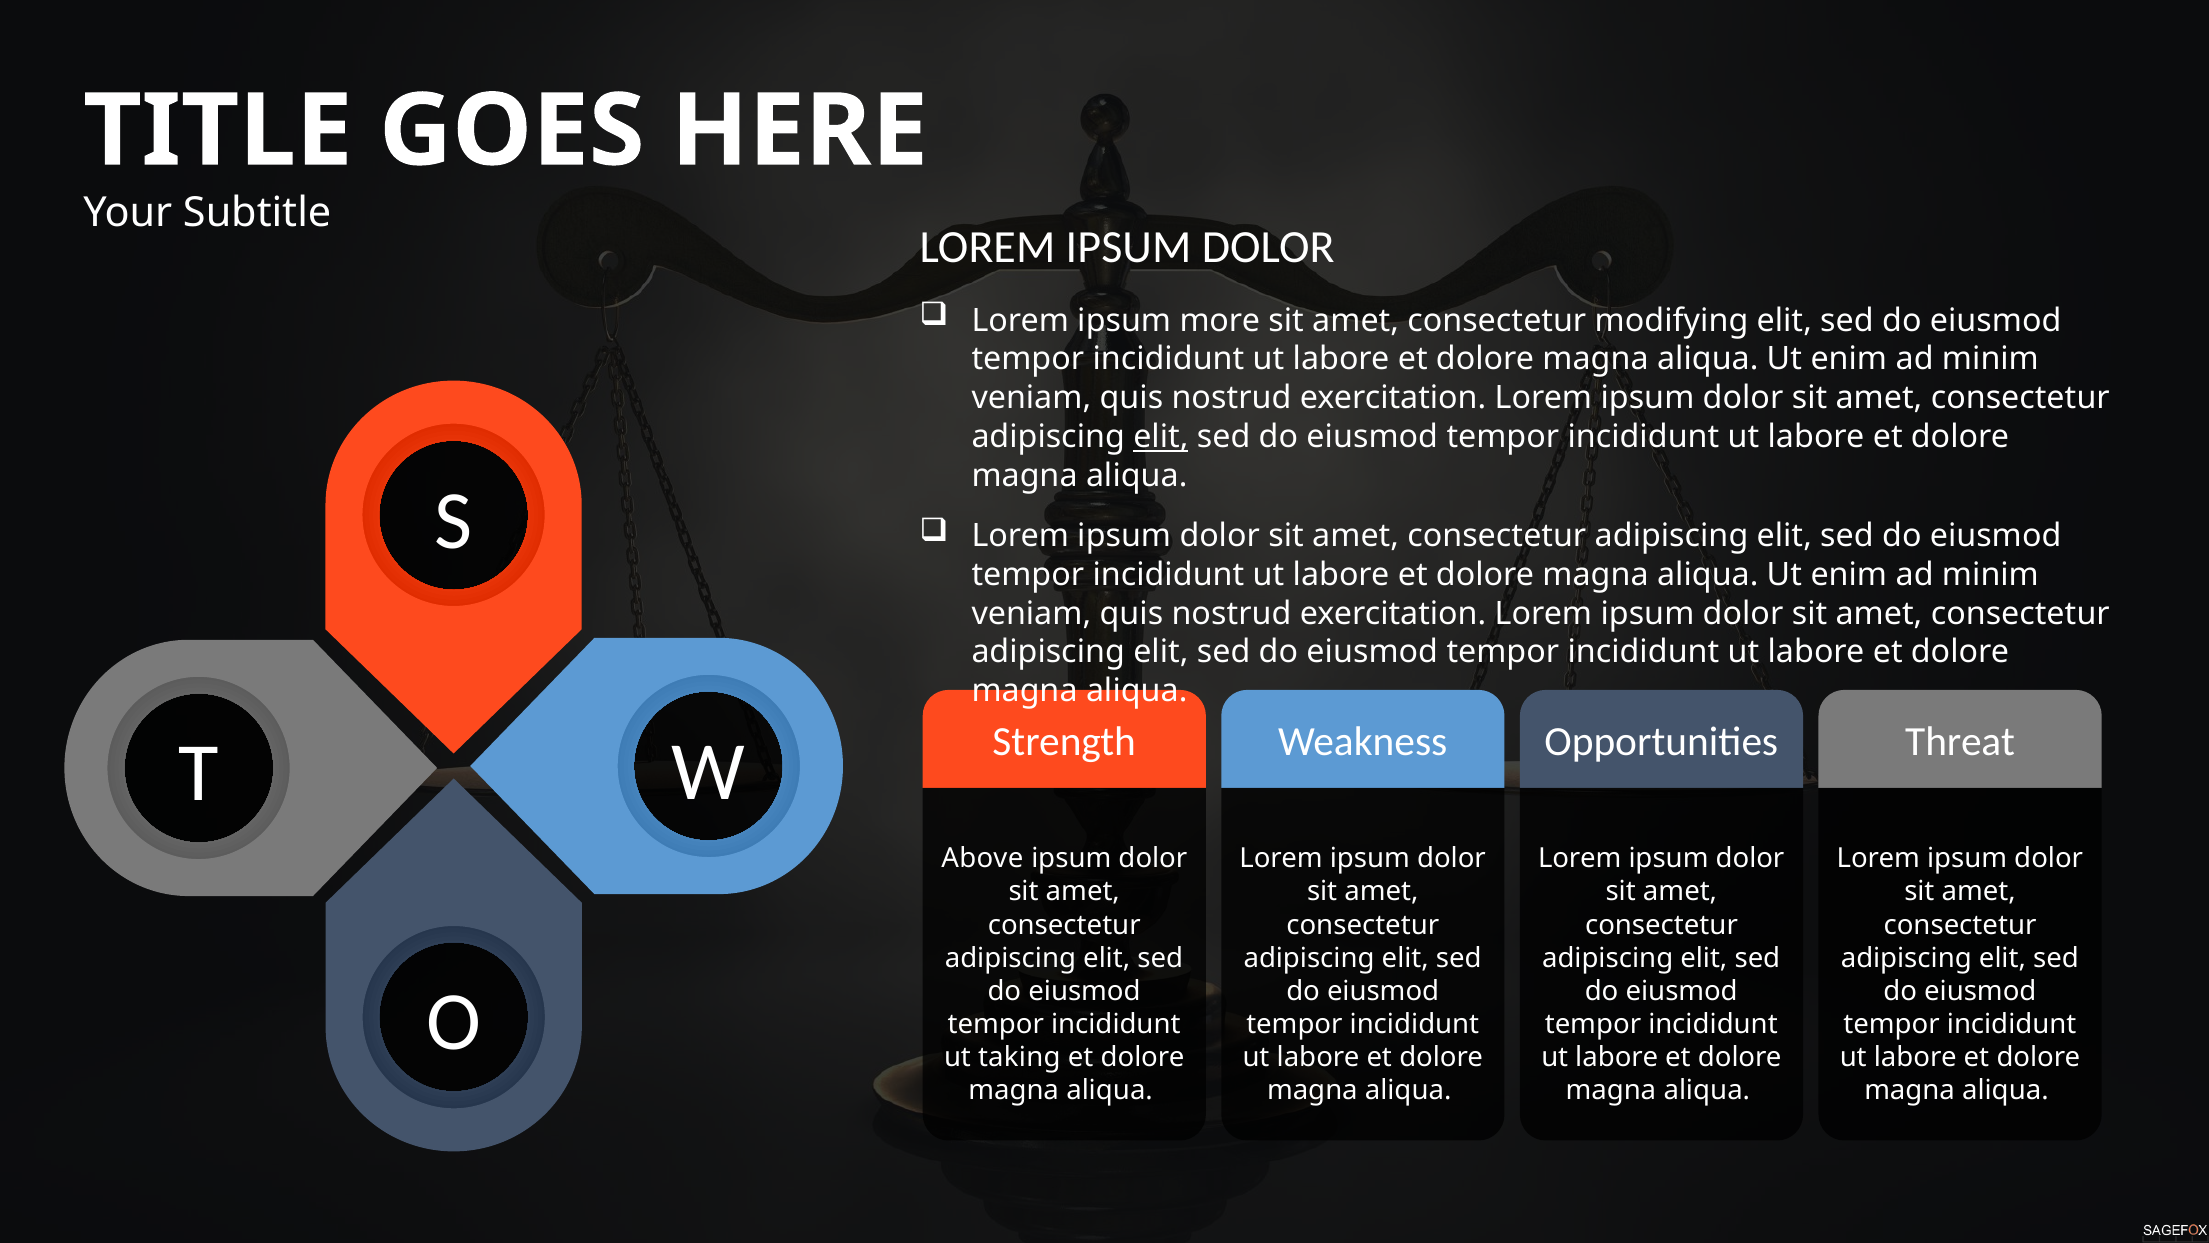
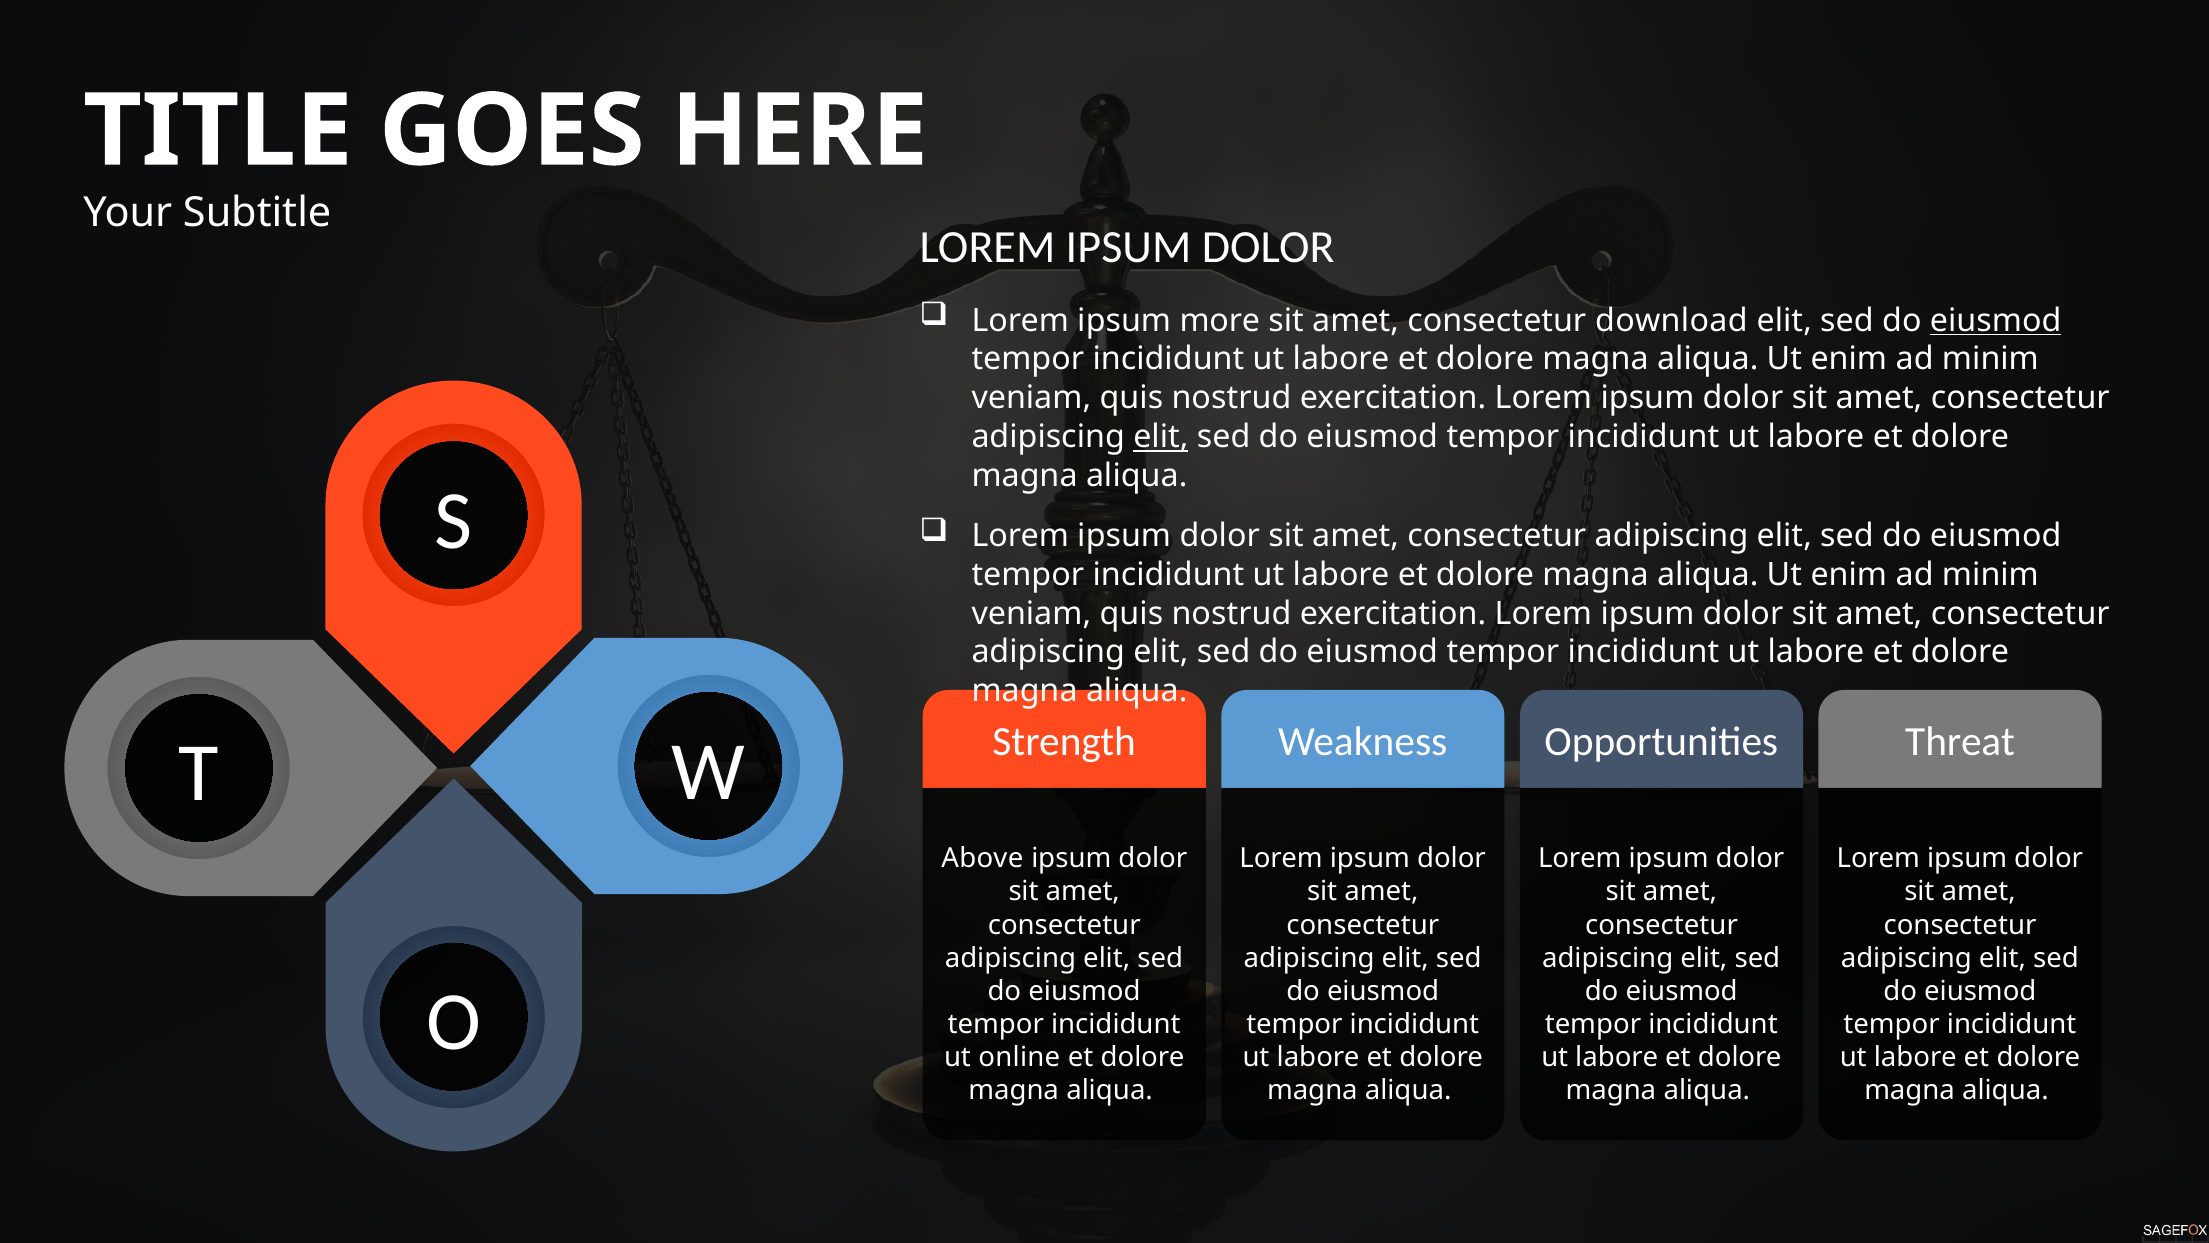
modifying: modifying -> download
eiusmod at (1996, 321) underline: none -> present
taking: taking -> online
